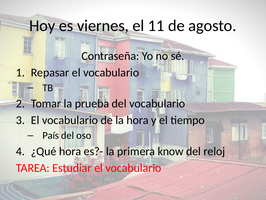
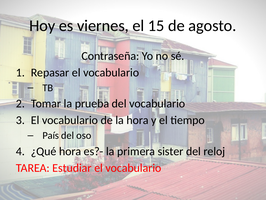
11: 11 -> 15
know: know -> sister
